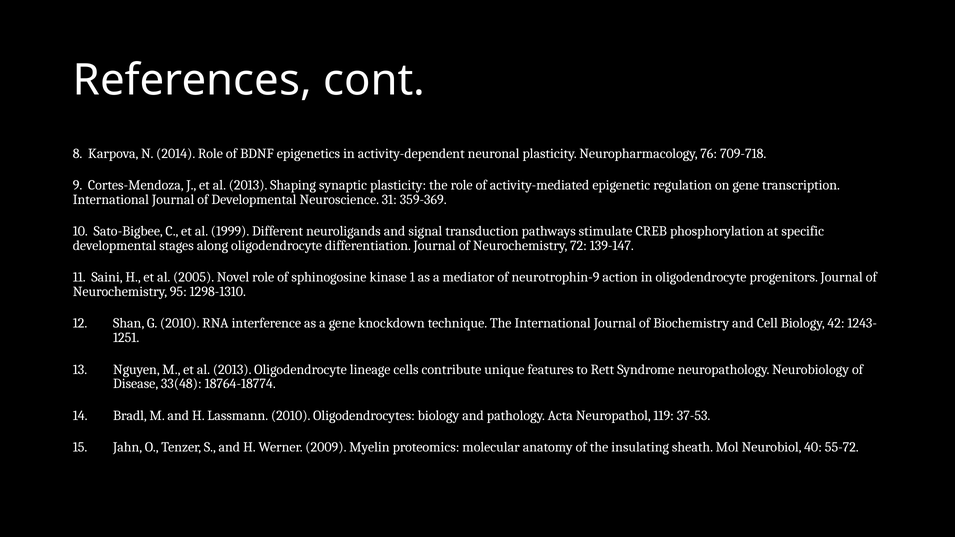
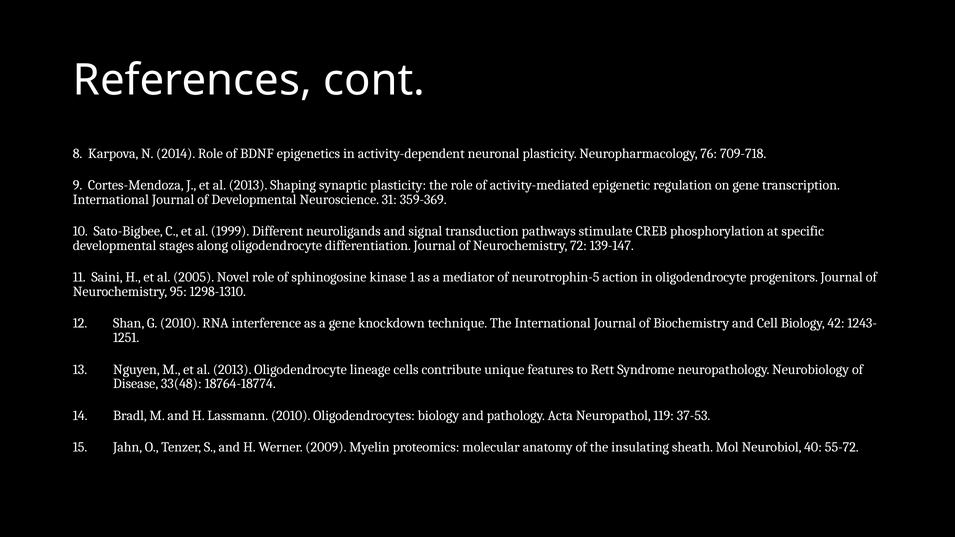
neurotrophin-9: neurotrophin-9 -> neurotrophin-5
